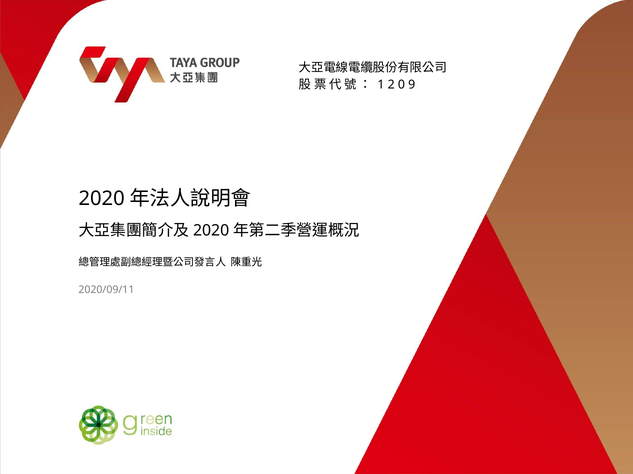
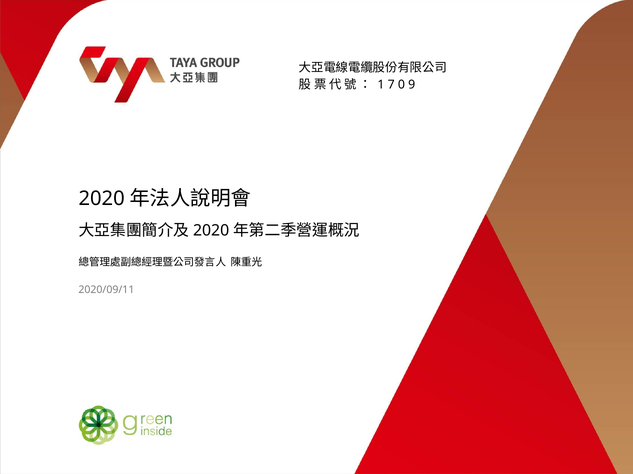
2: 2 -> 7
